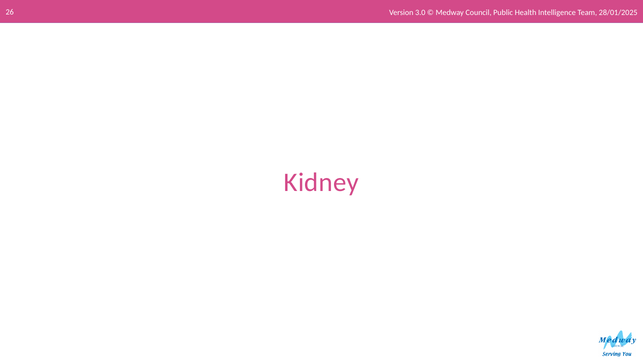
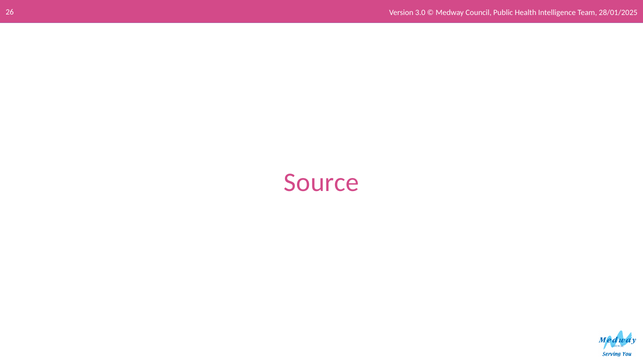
Kidney: Kidney -> Source
